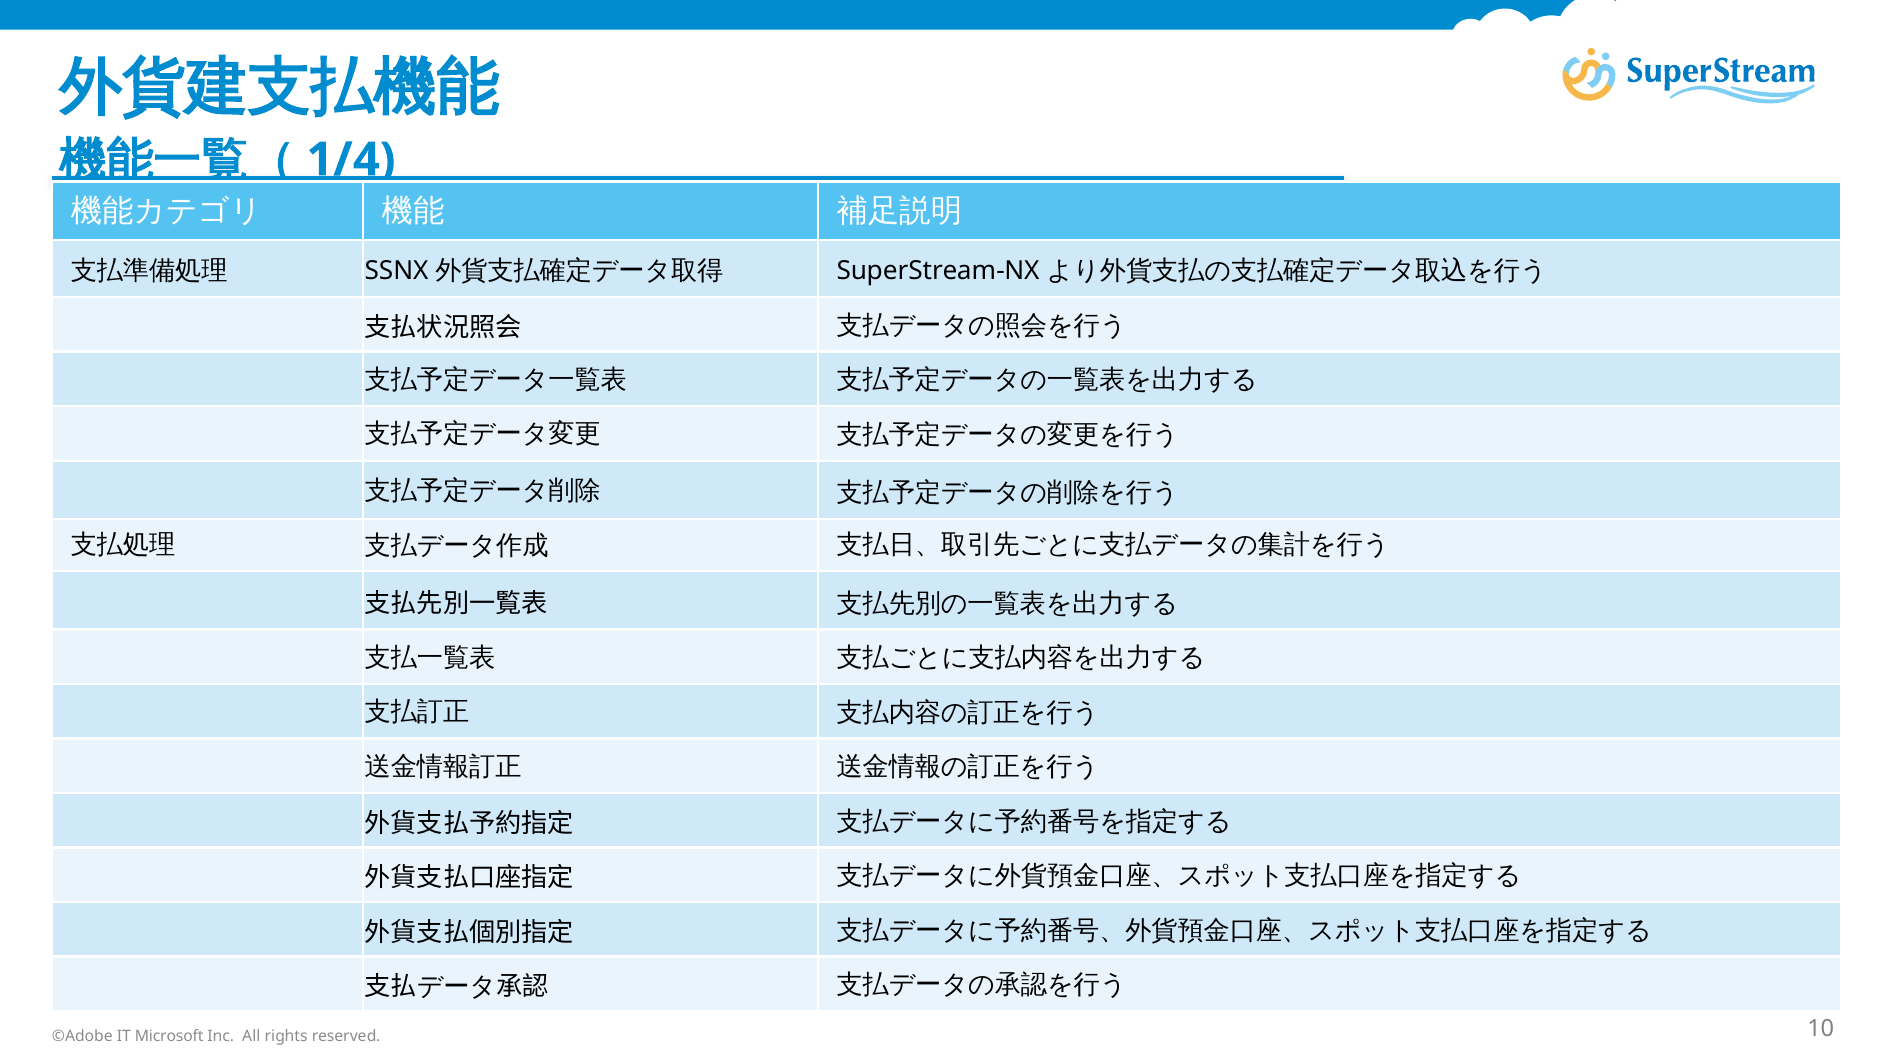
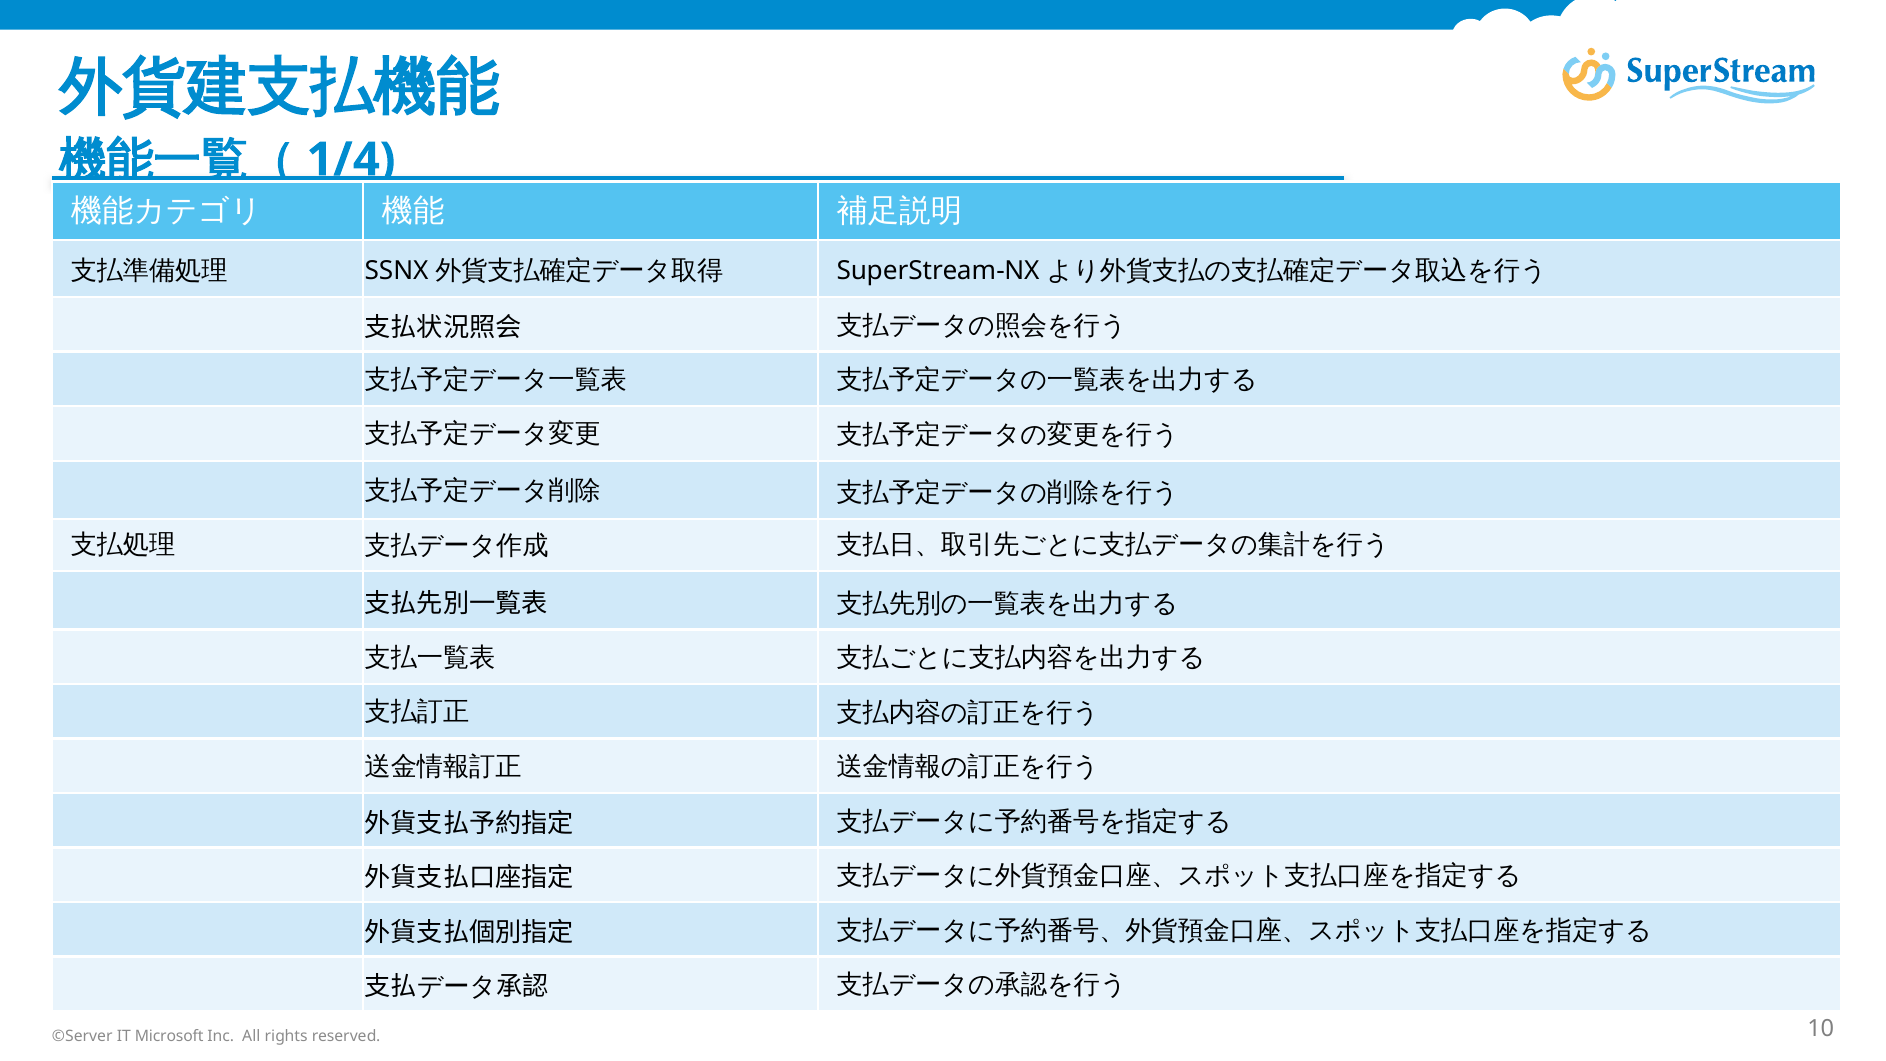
©Adobe: ©Adobe -> ©Server
